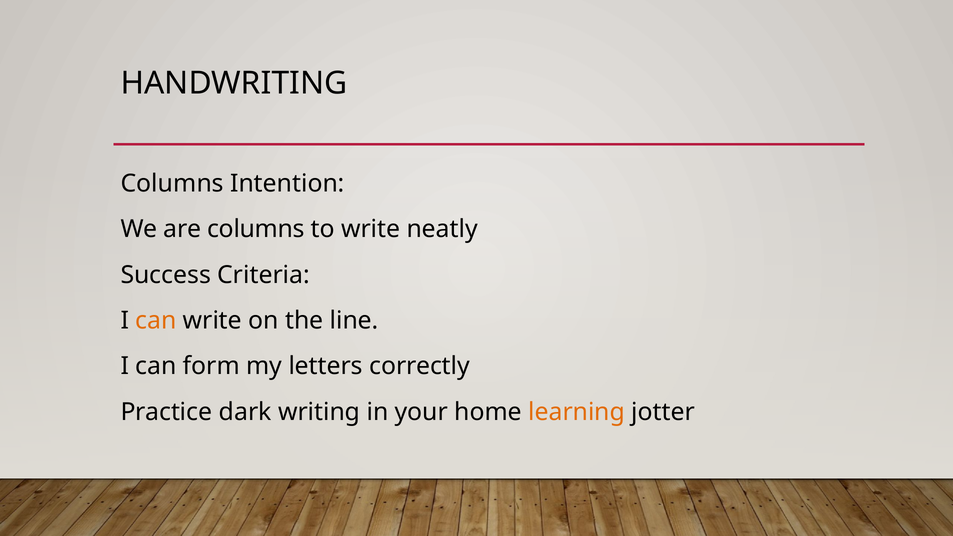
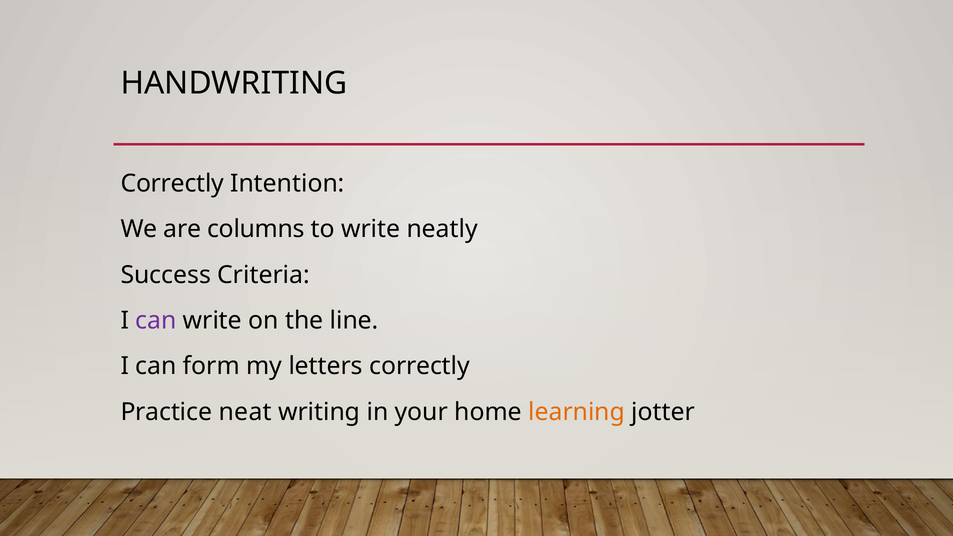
Columns at (172, 184): Columns -> Correctly
can at (156, 321) colour: orange -> purple
dark: dark -> neat
